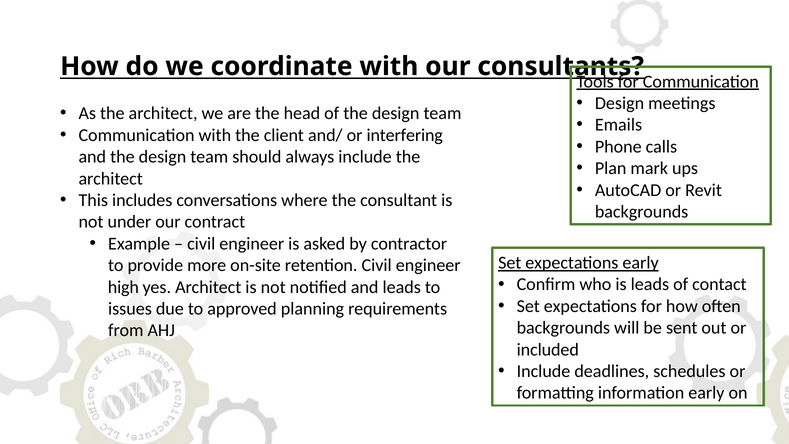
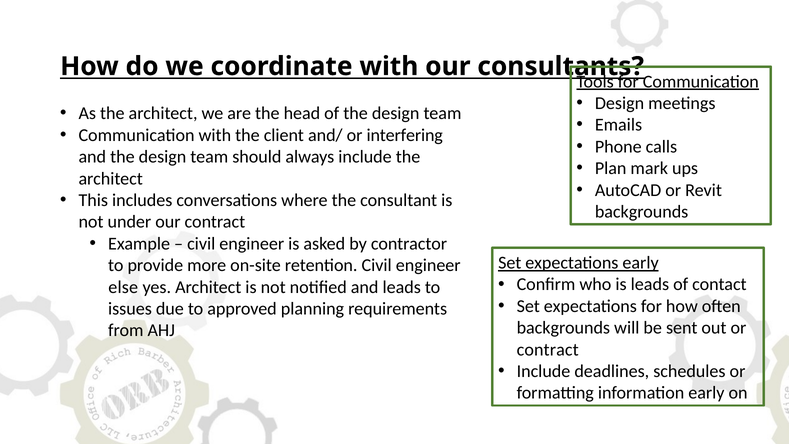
high: high -> else
included at (548, 349): included -> contract
